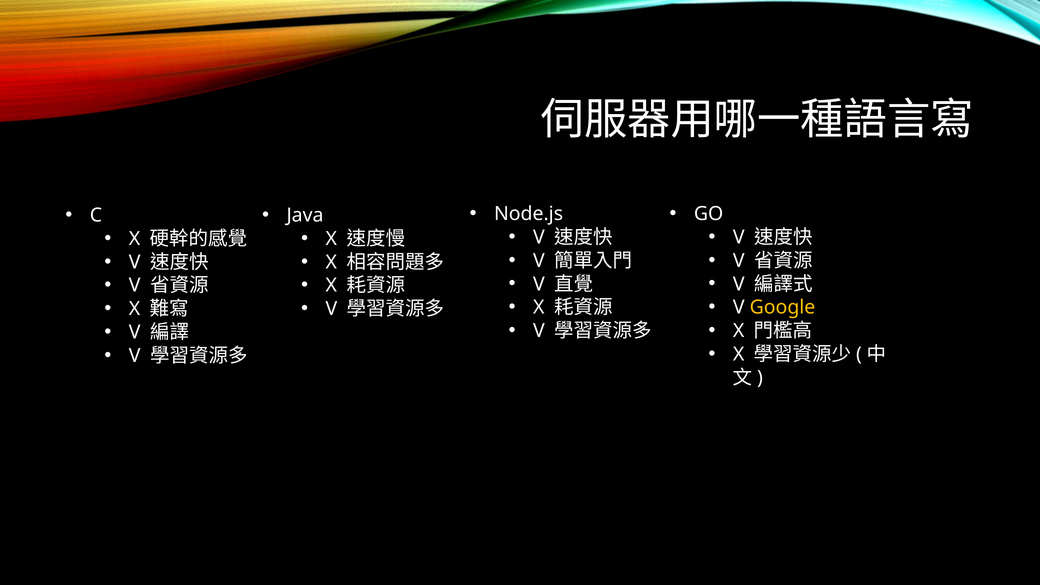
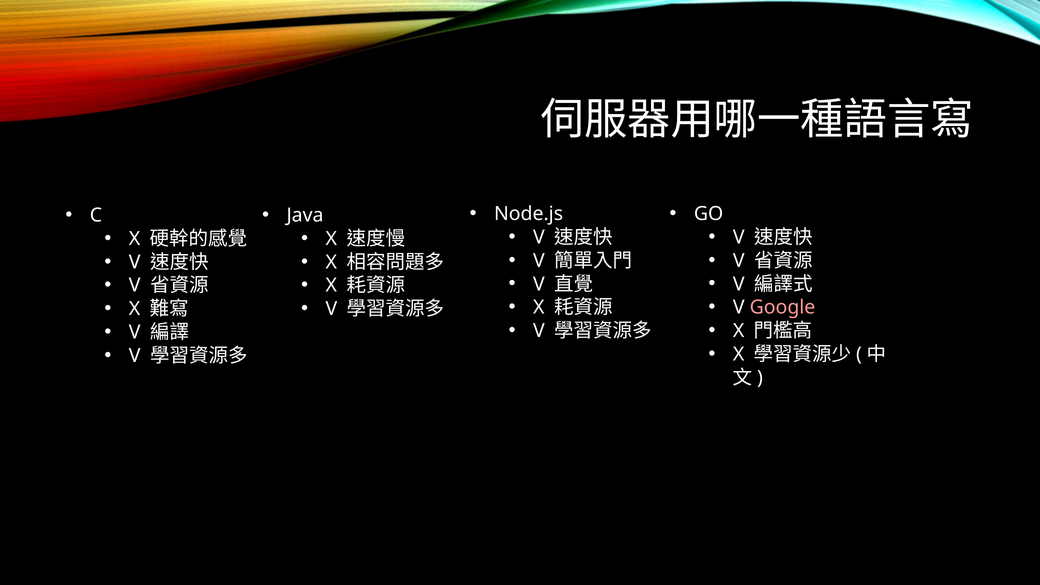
Google colour: yellow -> pink
